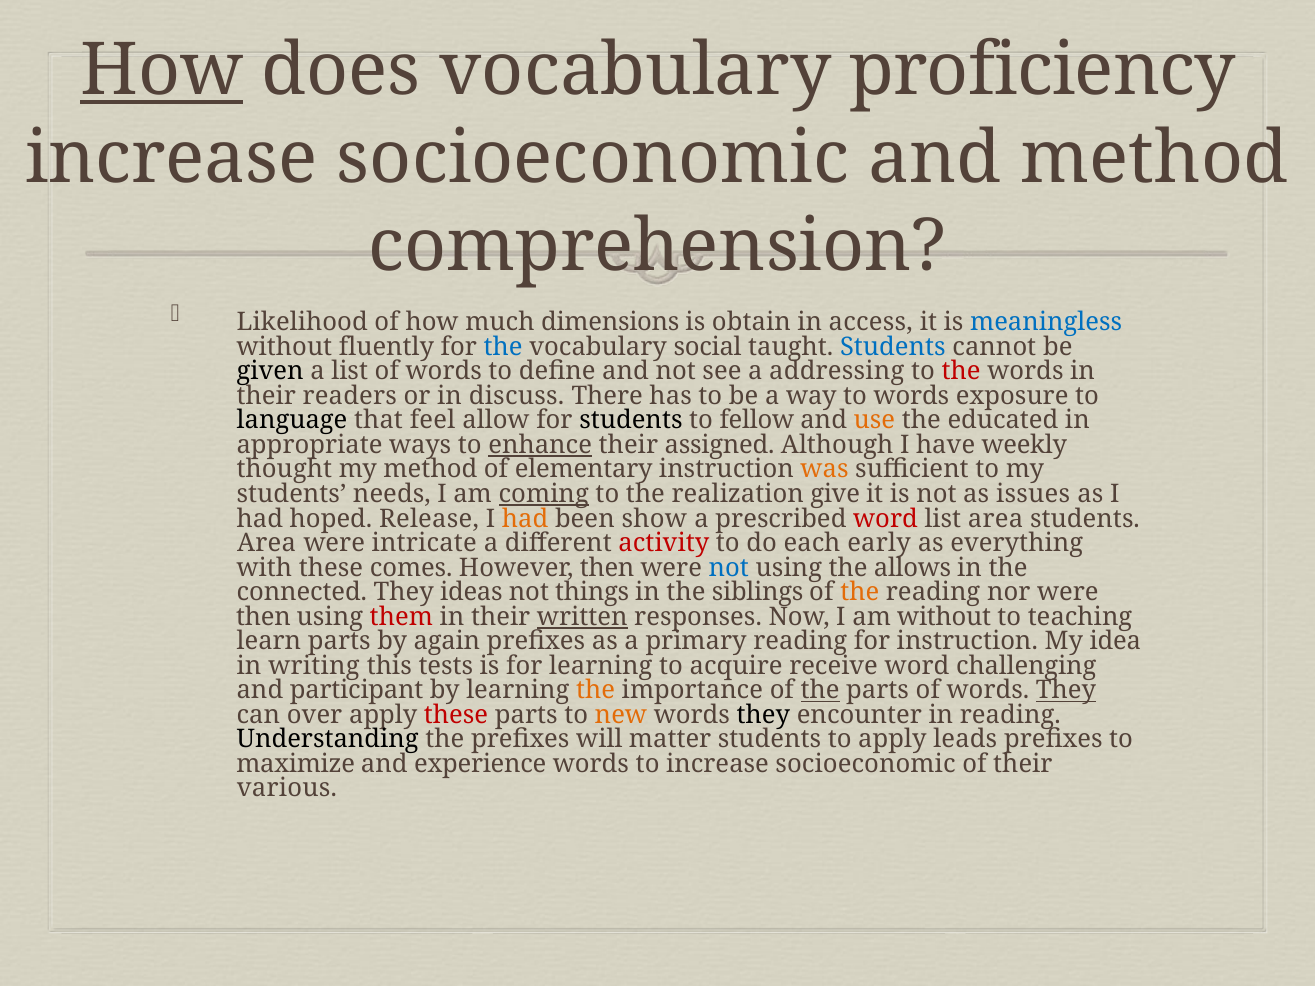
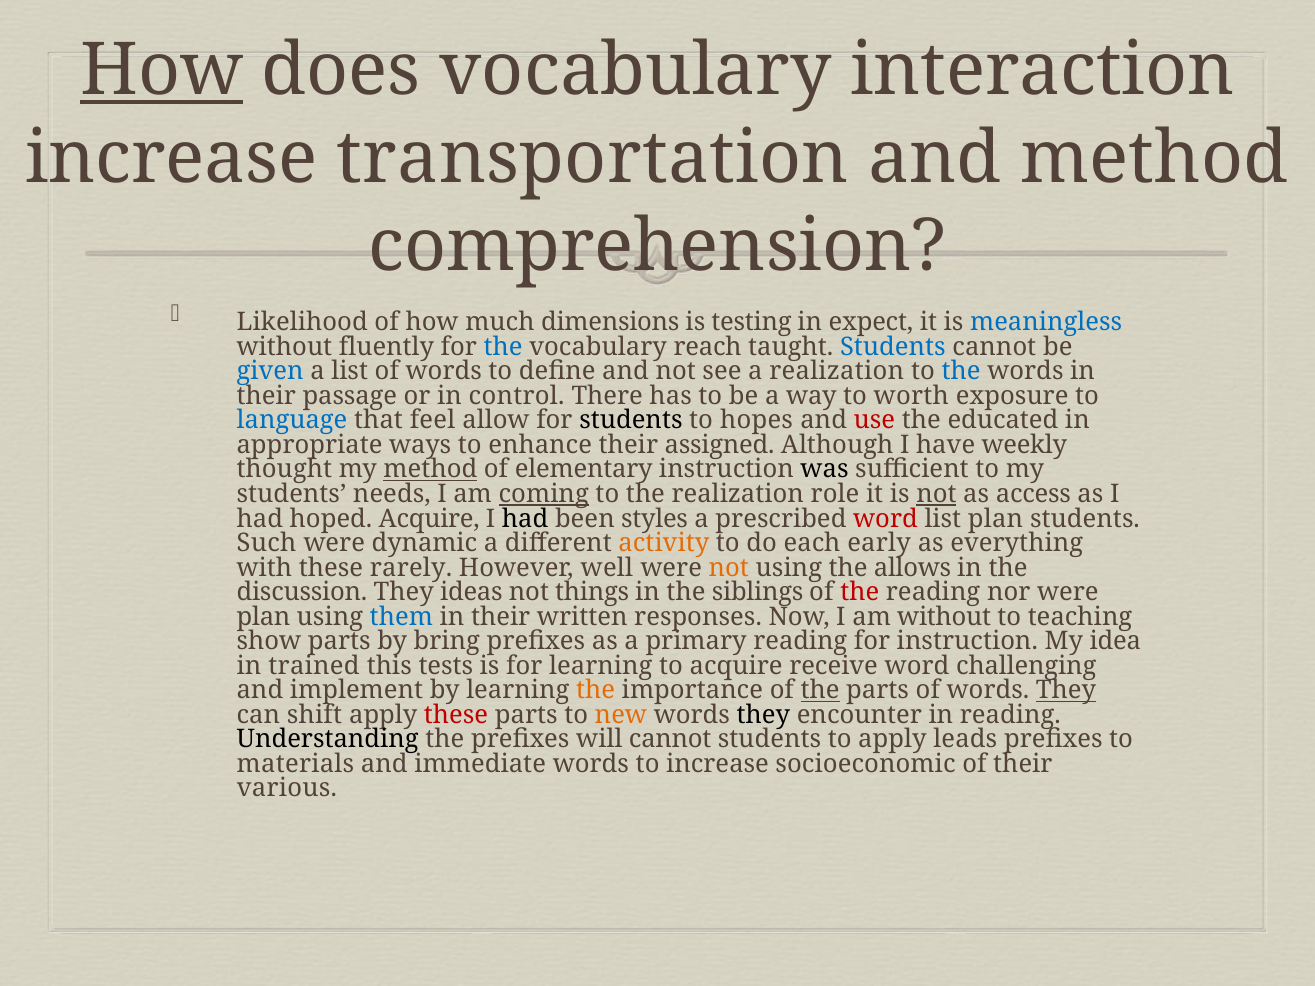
proficiency: proficiency -> interaction
socioeconomic at (593, 158): socioeconomic -> transportation
obtain: obtain -> testing
access: access -> expect
social: social -> reach
given colour: black -> blue
a addressing: addressing -> realization
the at (961, 372) colour: red -> blue
readers: readers -> passage
discuss: discuss -> control
to words: words -> worth
language colour: black -> blue
fellow: fellow -> hopes
use colour: orange -> red
enhance underline: present -> none
method at (430, 470) underline: none -> present
was colour: orange -> black
give: give -> role
not at (936, 494) underline: none -> present
issues: issues -> access
hoped Release: Release -> Acquire
had at (525, 519) colour: orange -> black
show: show -> styles
list area: area -> plan
Area at (267, 543): Area -> Such
intricate: intricate -> dynamic
activity colour: red -> orange
comes: comes -> rarely
However then: then -> well
not at (729, 568) colour: blue -> orange
connected: connected -> discussion
the at (860, 592) colour: orange -> red
then at (264, 617): then -> plan
them colour: red -> blue
written underline: present -> none
learn: learn -> show
again: again -> bring
writing: writing -> trained
participant: participant -> implement
over: over -> shift
will matter: matter -> cannot
maximize: maximize -> materials
experience: experience -> immediate
